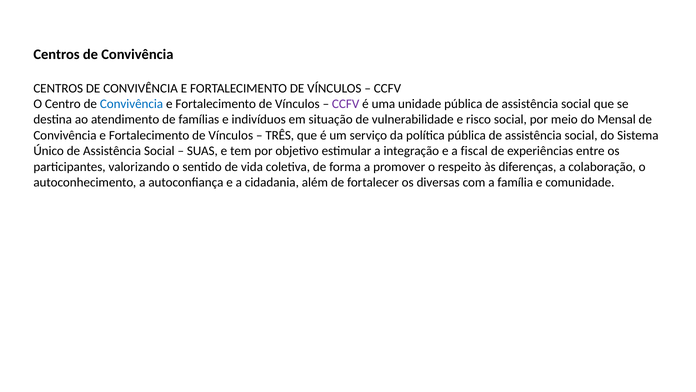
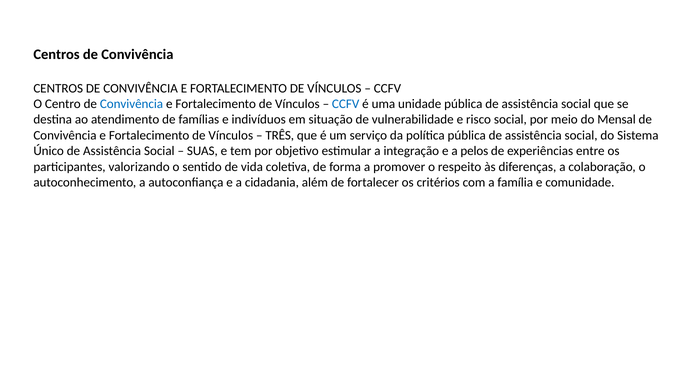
CCFV at (346, 104) colour: purple -> blue
fiscal: fiscal -> pelos
diversas: diversas -> critérios
